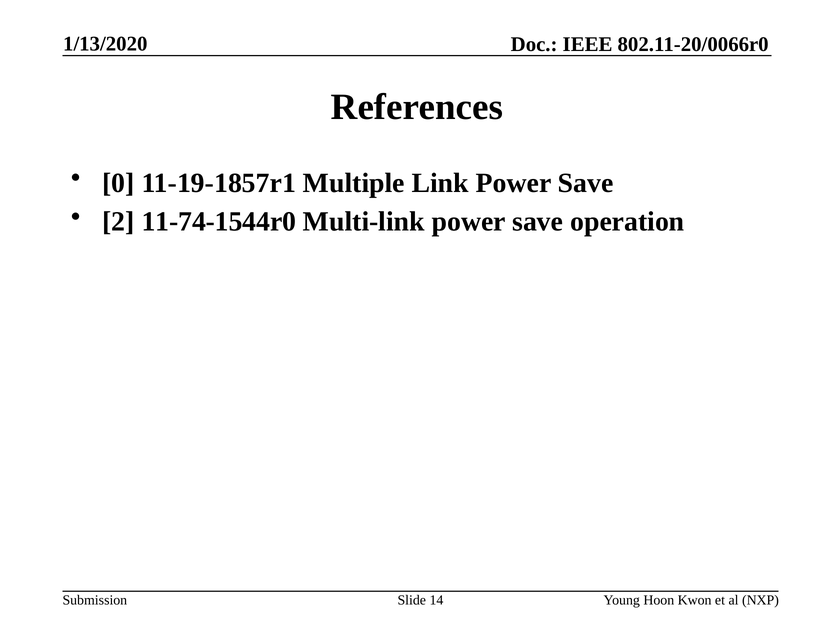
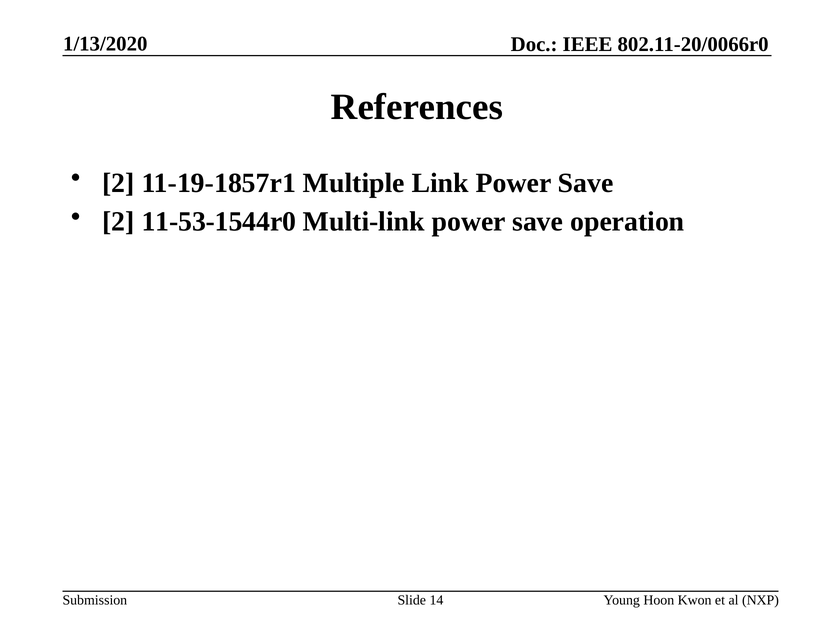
0 at (118, 183): 0 -> 2
11-74-1544r0: 11-74-1544r0 -> 11-53-1544r0
